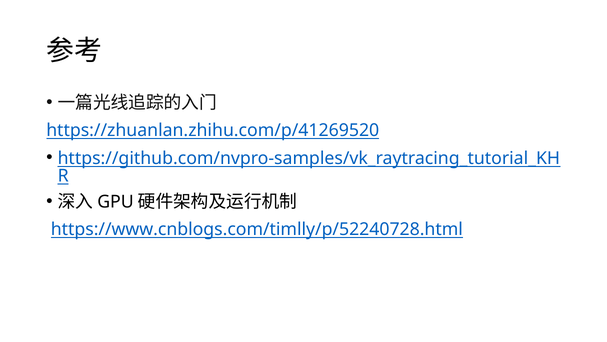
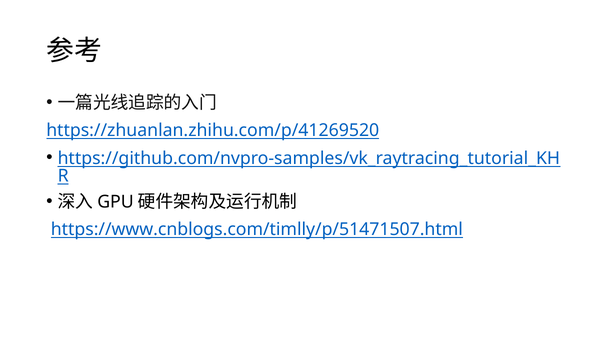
https://www.cnblogs.com/timlly/p/52240728.html: https://www.cnblogs.com/timlly/p/52240728.html -> https://www.cnblogs.com/timlly/p/51471507.html
